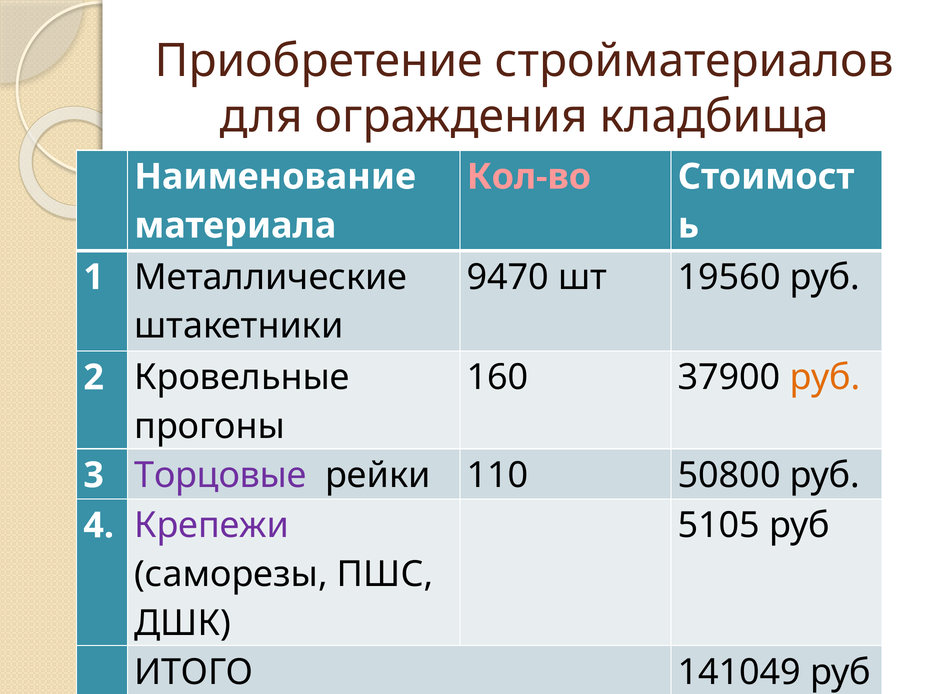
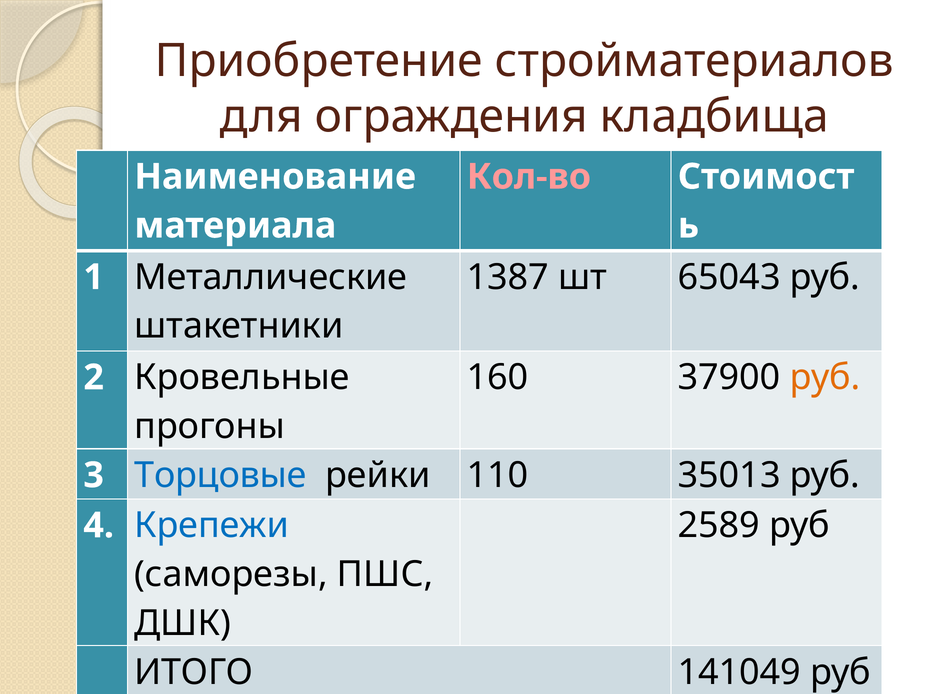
9470: 9470 -> 1387
19560: 19560 -> 65043
Торцовые colour: purple -> blue
50800: 50800 -> 35013
5105: 5105 -> 2589
Крепежи colour: purple -> blue
